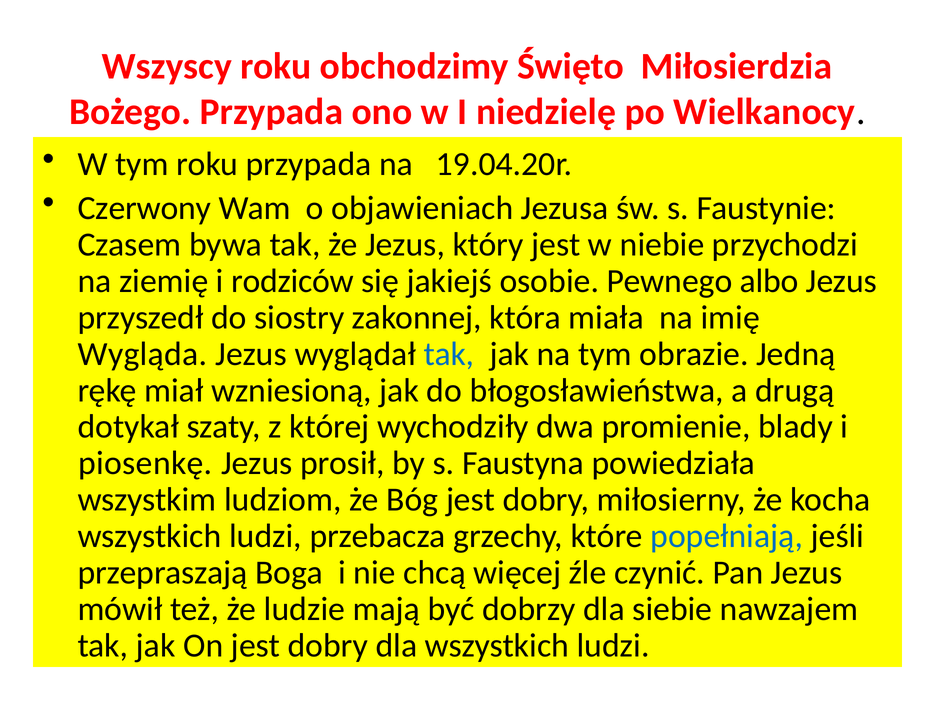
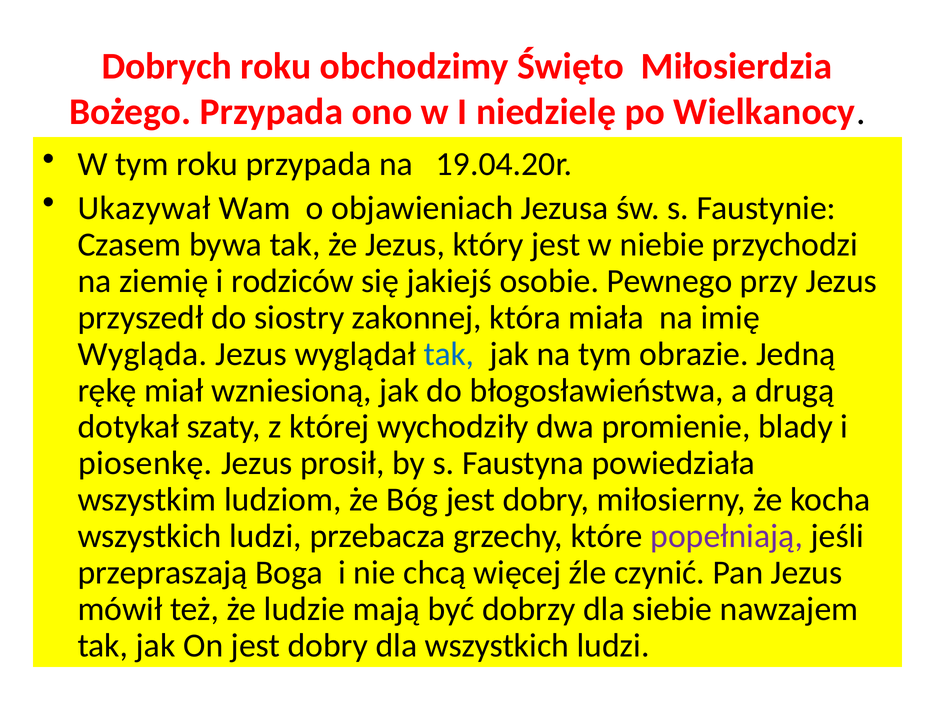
Wszyscy: Wszyscy -> Dobrych
Czerwony: Czerwony -> Ukazywał
albo: albo -> przy
popełniają colour: blue -> purple
